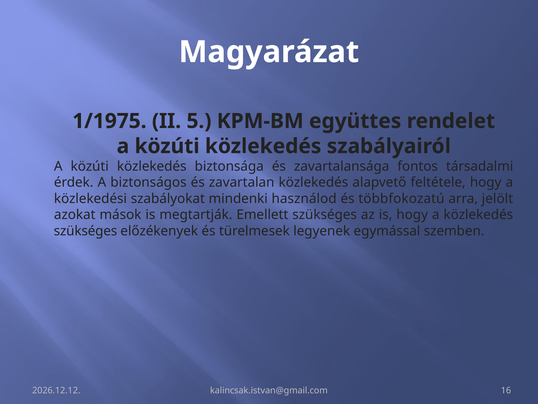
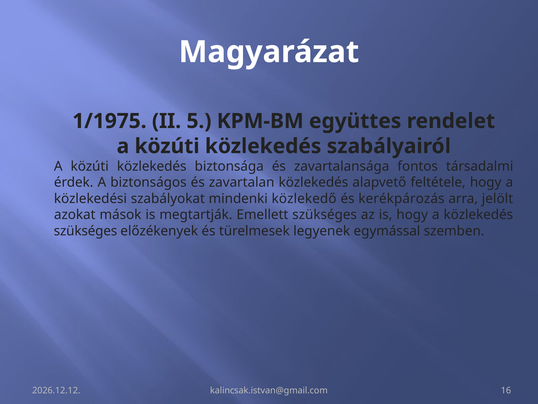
használod: használod -> közlekedő
többfokozatú: többfokozatú -> kerékpározás
